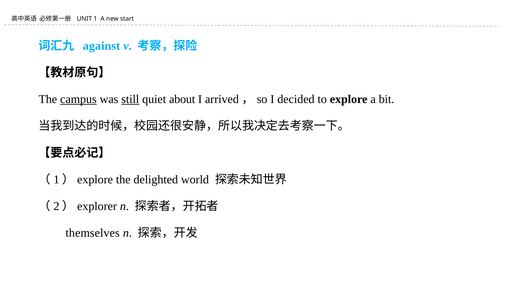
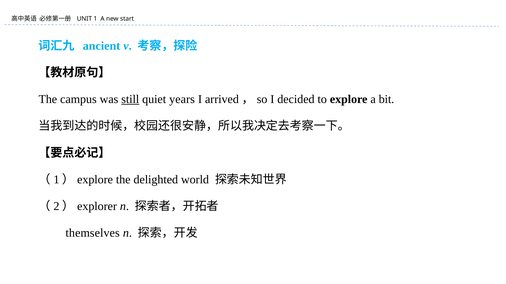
against: against -> ancient
campus underline: present -> none
about: about -> years
